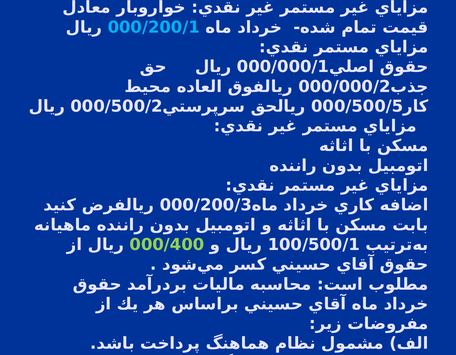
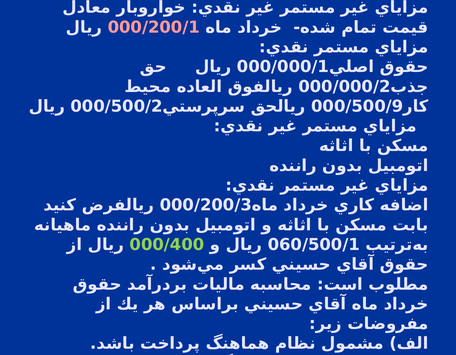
000/200/1 colour: light blue -> pink
000/500/5: 000/500/5 -> 000/500/9
100/500/1: 100/500/1 -> 060/500/1
